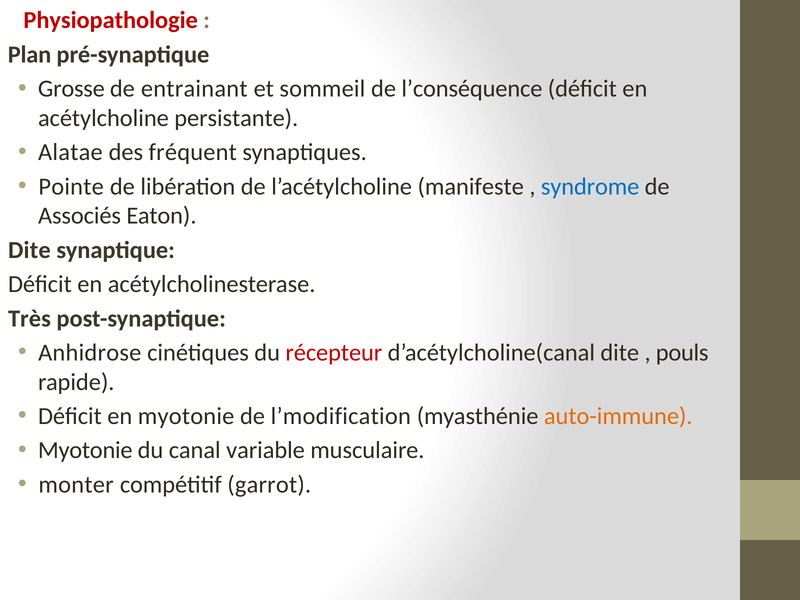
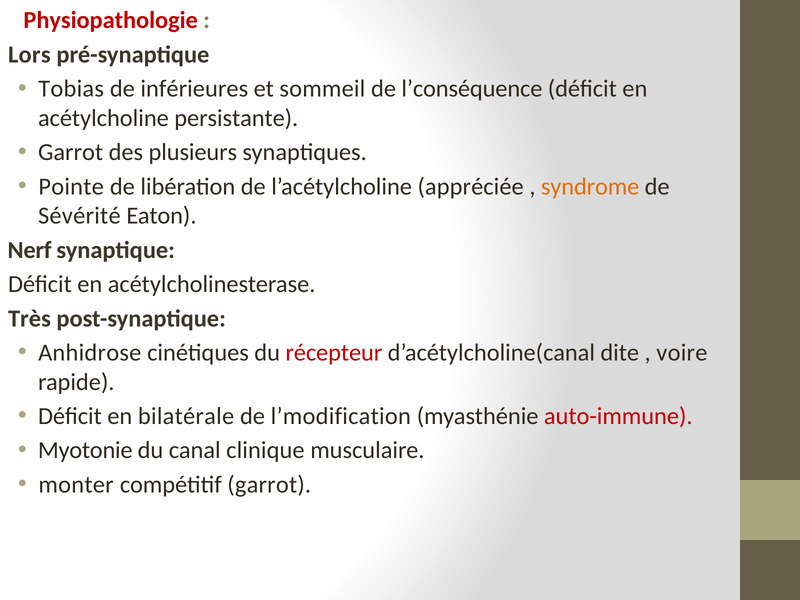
Plan: Plan -> Lors
Grosse: Grosse -> Tobias
entrainant: entrainant -> inférieures
Alatae at (70, 152): Alatae -> Garrot
fréquent: fréquent -> plusieurs
manifeste: manifeste -> appréciée
syndrome colour: blue -> orange
Associés: Associés -> Sévérité
Dite at (29, 250): Dite -> Nerf
pouls: pouls -> voire
en myotonie: myotonie -> bilatérale
auto-immune colour: orange -> red
variable: variable -> clinique
